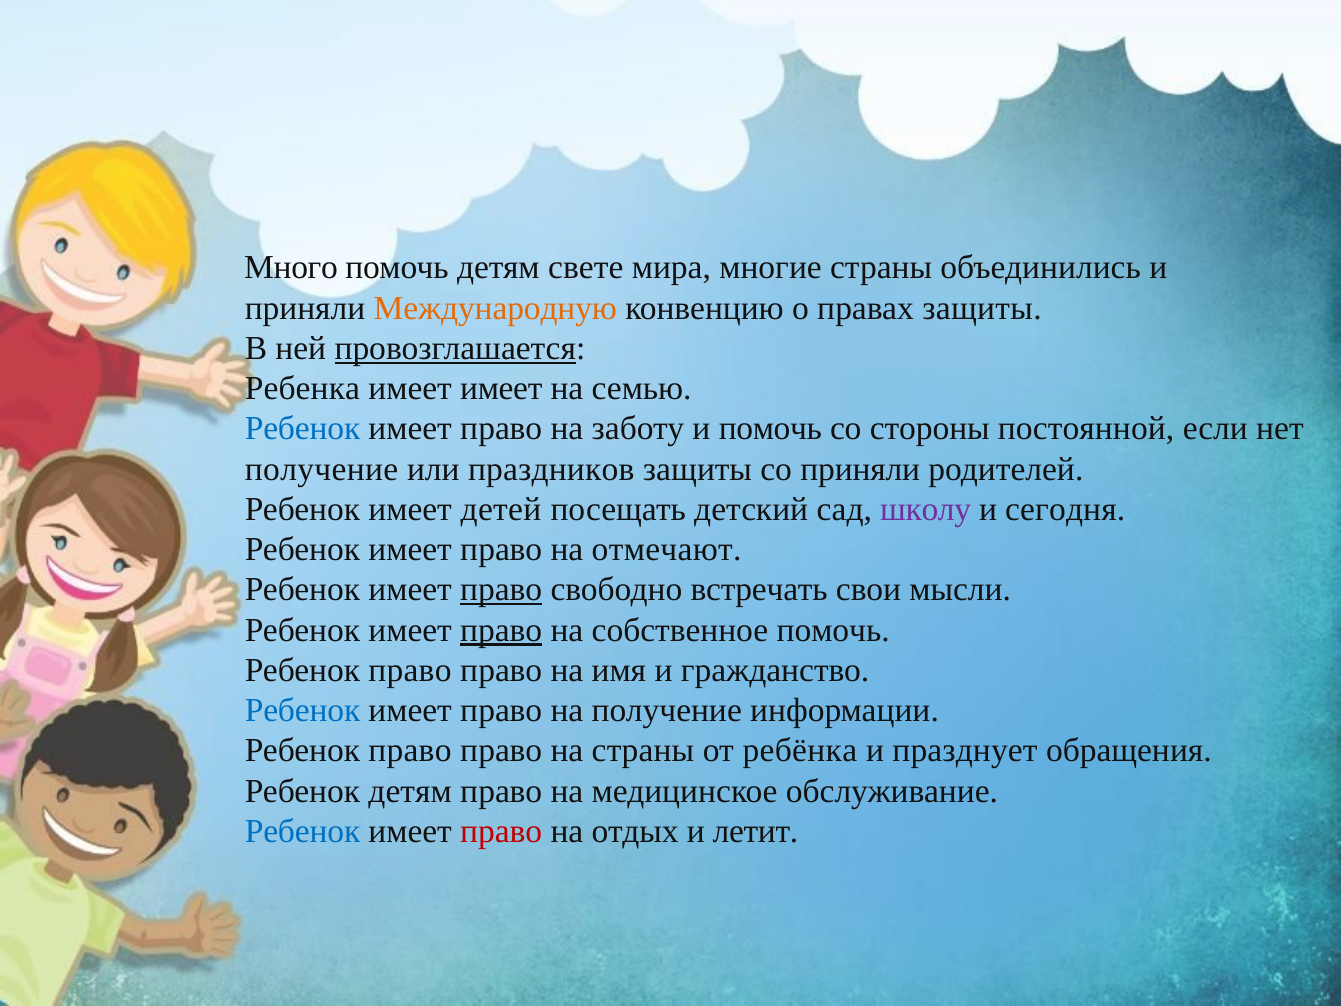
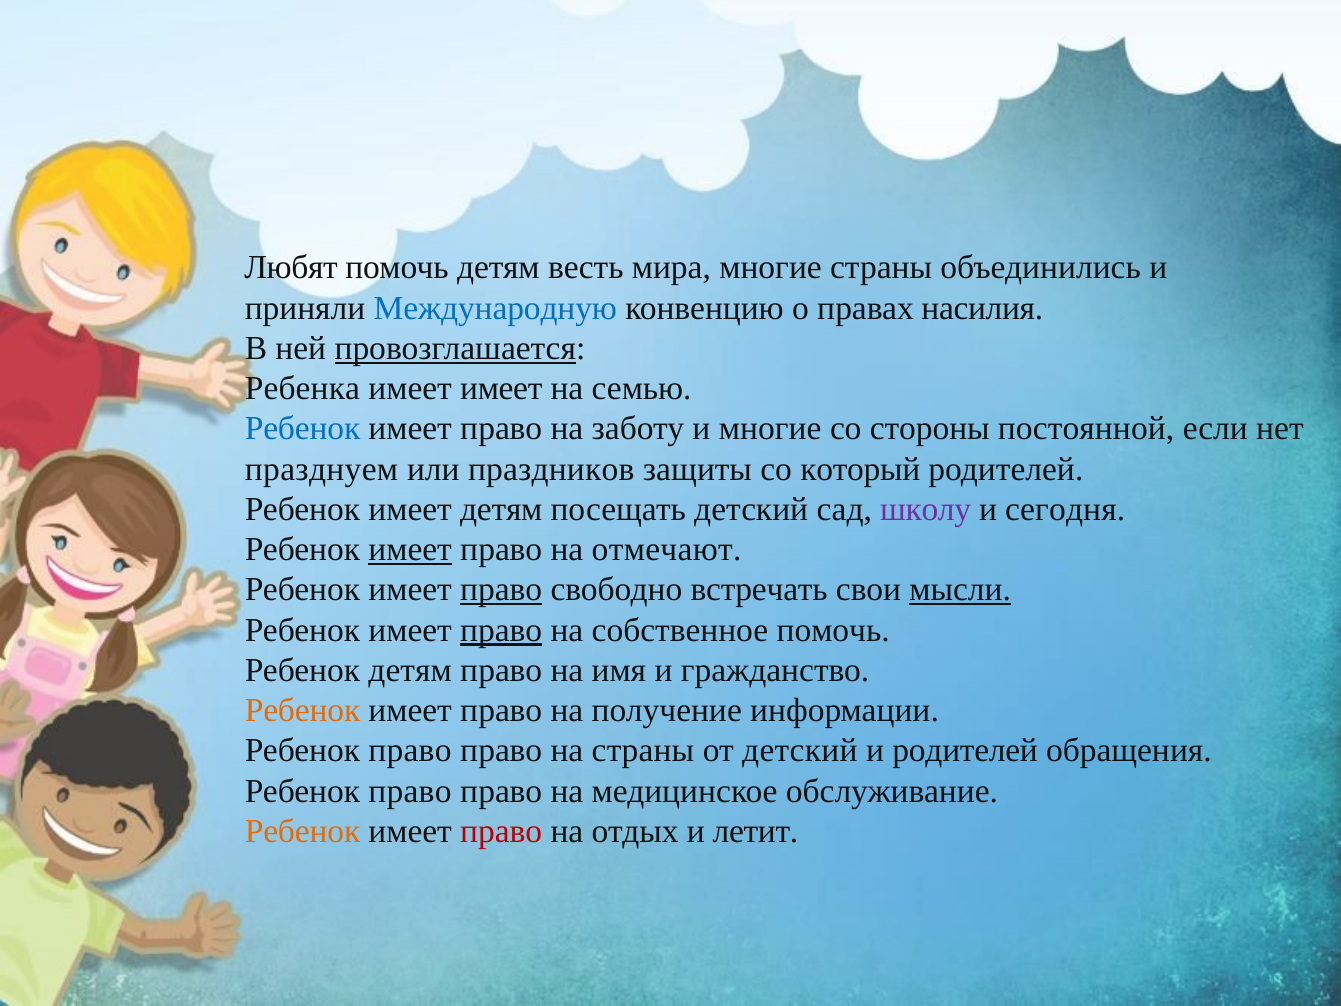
Много: Много -> Любят
свете: свете -> весть
Международную colour: orange -> blue
правах защиты: защиты -> насилия
и помочь: помочь -> многие
получение at (322, 469): получение -> празднуем
со приняли: приняли -> который
имеет детей: детей -> детям
имеет at (410, 549) underline: none -> present
мысли underline: none -> present
право at (410, 670): право -> детям
Ребенок at (303, 710) colour: blue -> orange
от ребёнка: ребёнка -> детский
и празднует: празднует -> родителей
детям at (410, 791): детям -> право
Ребенок at (303, 831) colour: blue -> orange
